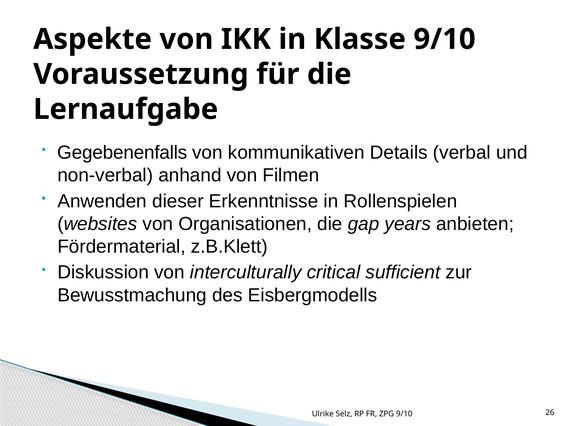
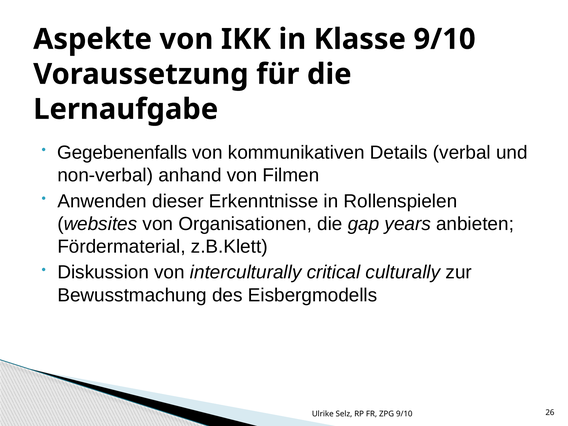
sufficient: sufficient -> culturally
